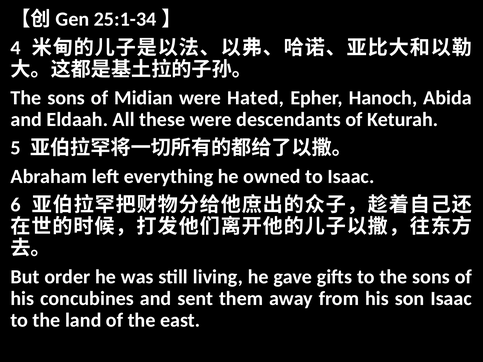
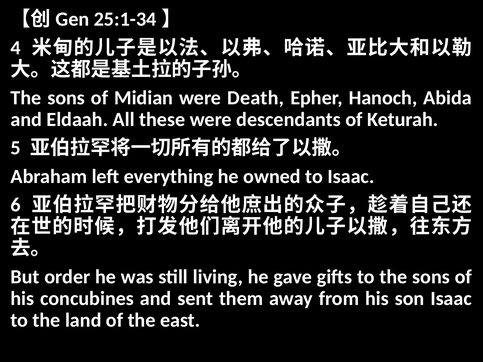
Hated: Hated -> Death
